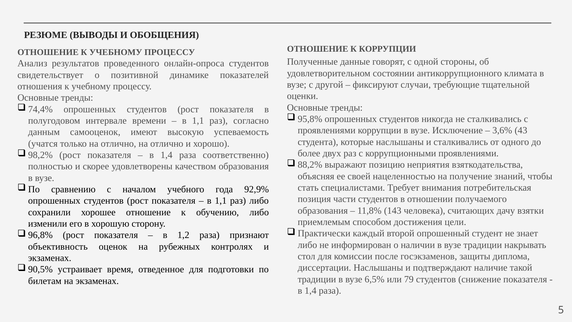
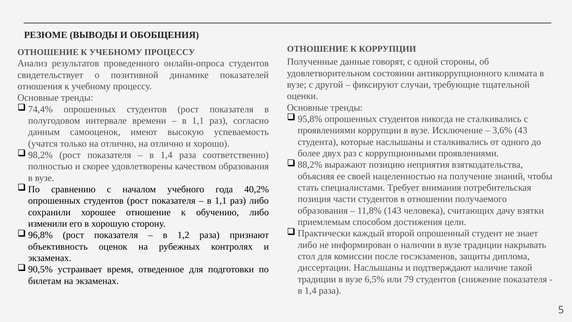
92,9%: 92,9% -> 40,2%
